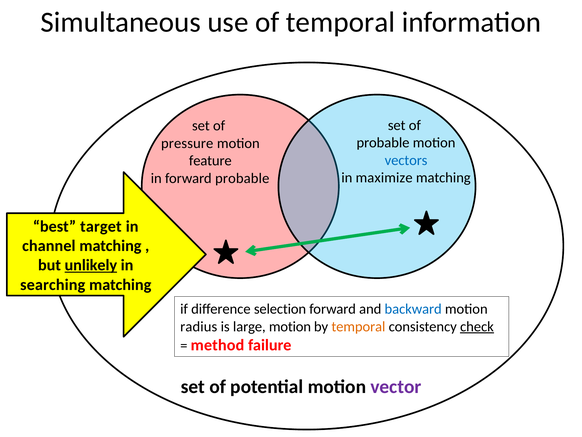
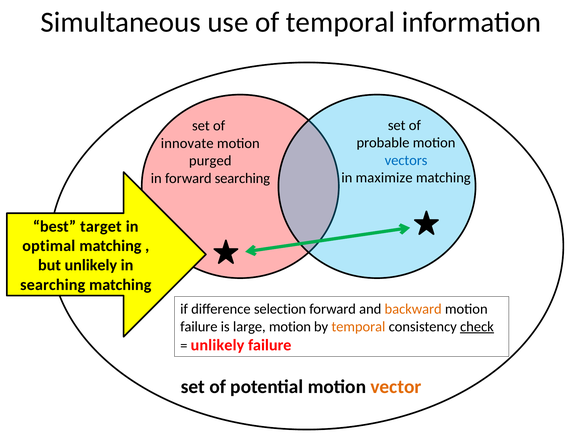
pressure: pressure -> innovate
feature: feature -> purged
probable at (242, 178): probable -> searching
channel: channel -> optimal
unlikely at (91, 265) underline: present -> none
backward colour: blue -> orange
radius at (199, 326): radius -> failure
method at (217, 345): method -> unlikely
vector colour: purple -> orange
